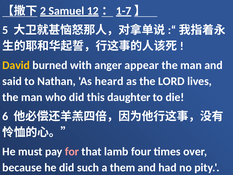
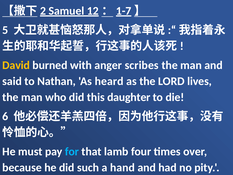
appear: appear -> scribes
for colour: pink -> light blue
them: them -> hand
